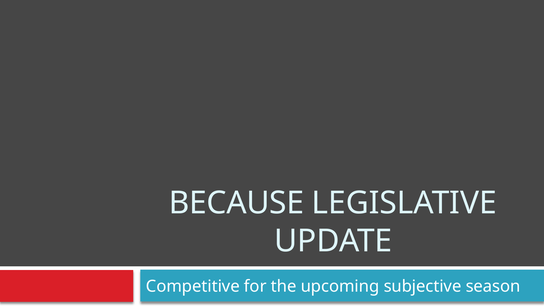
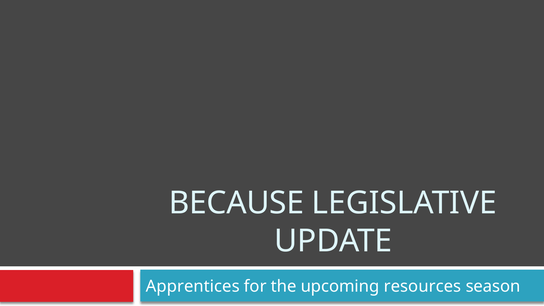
Competitive: Competitive -> Apprentices
subjective: subjective -> resources
